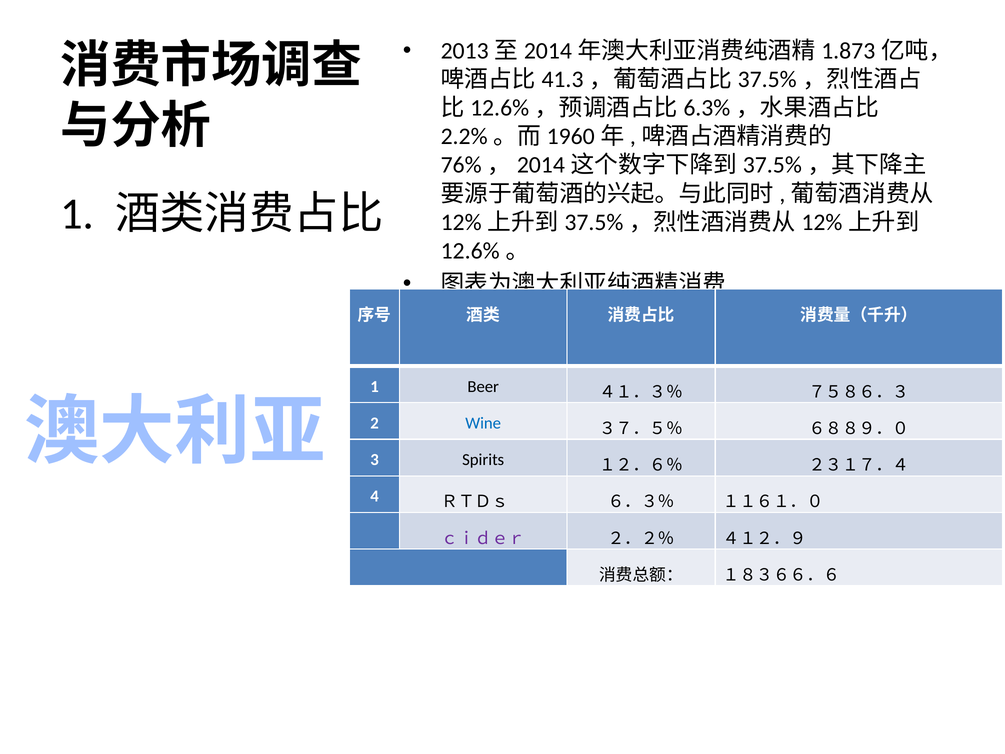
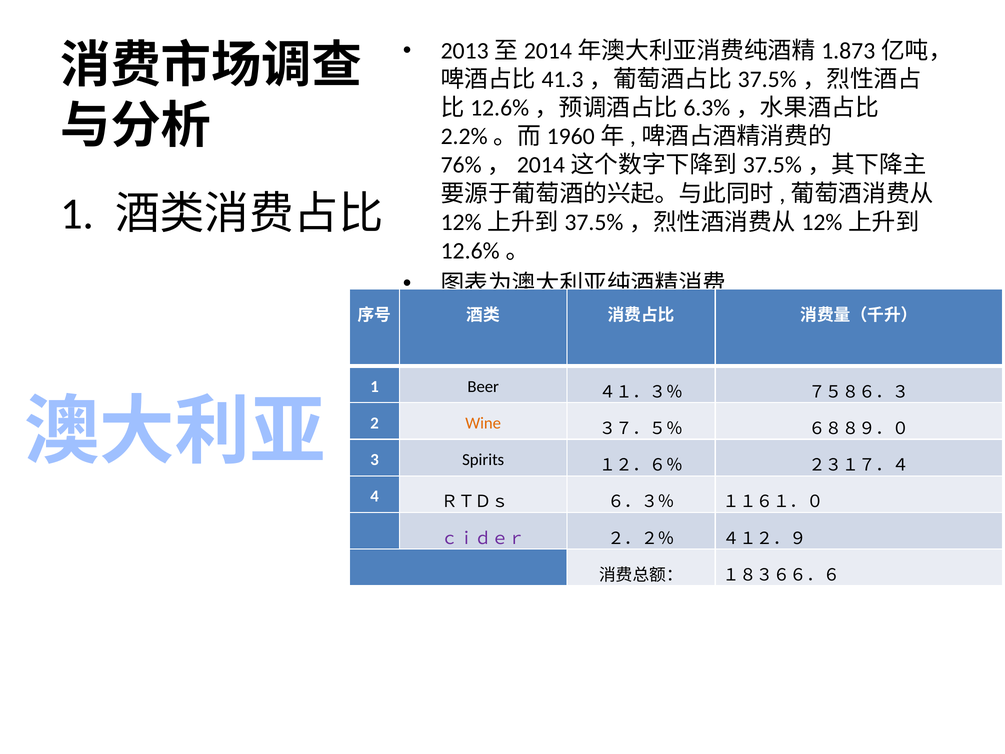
Wine colour: blue -> orange
